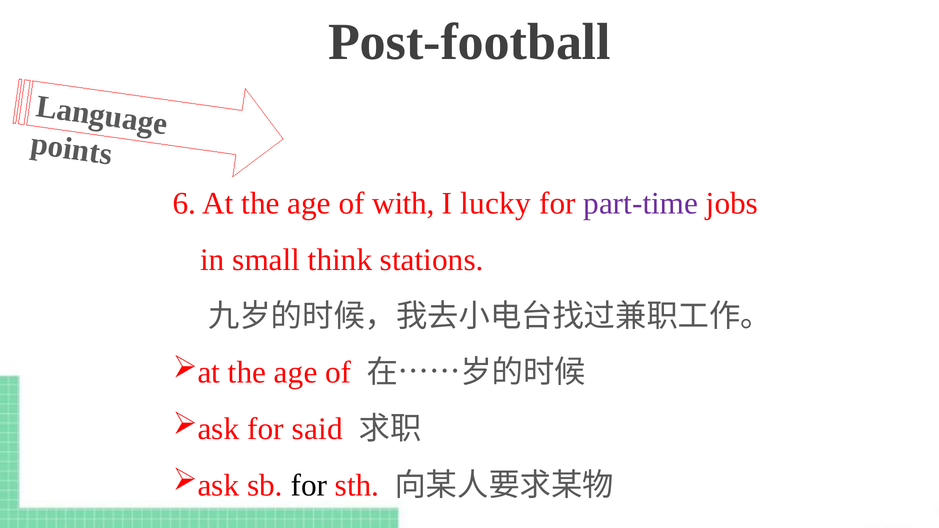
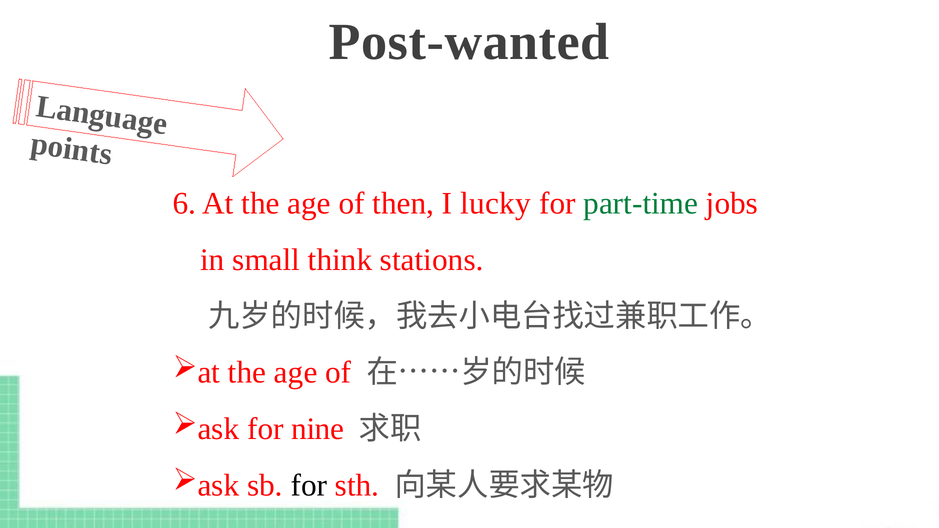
Post-football: Post-football -> Post-wanted
with: with -> then
part-time colour: purple -> green
said: said -> nine
